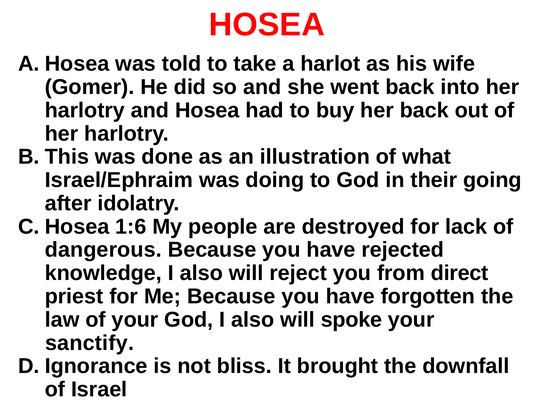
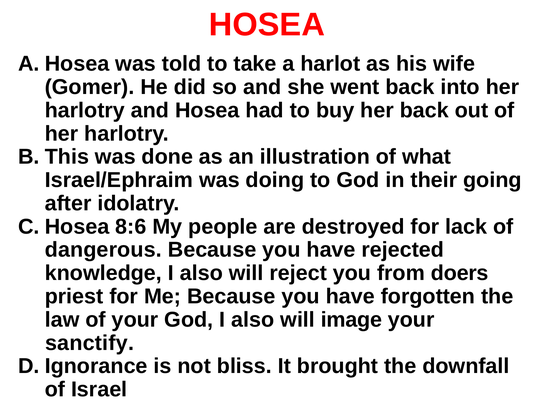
1:6: 1:6 -> 8:6
direct: direct -> doers
spoke: spoke -> image
